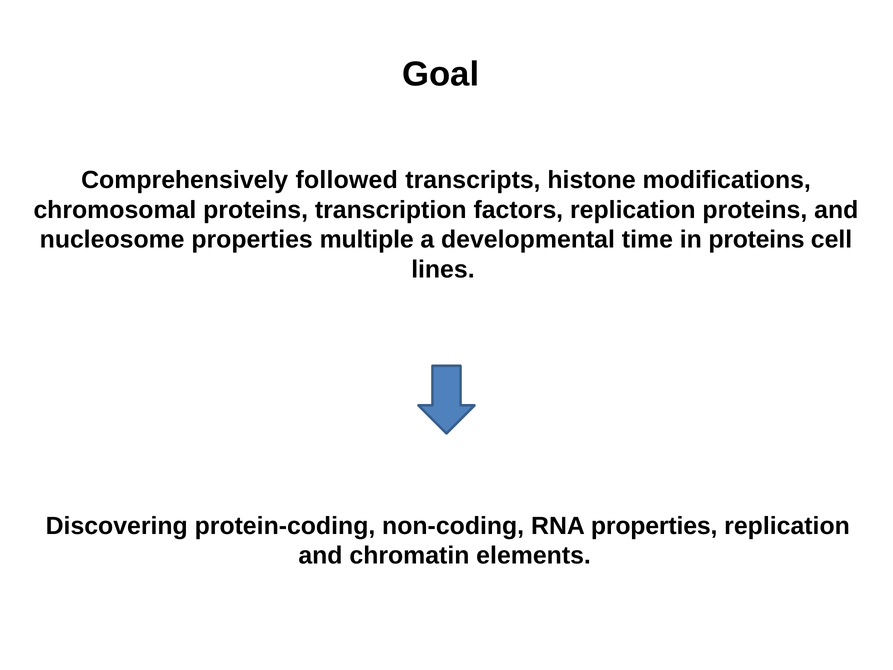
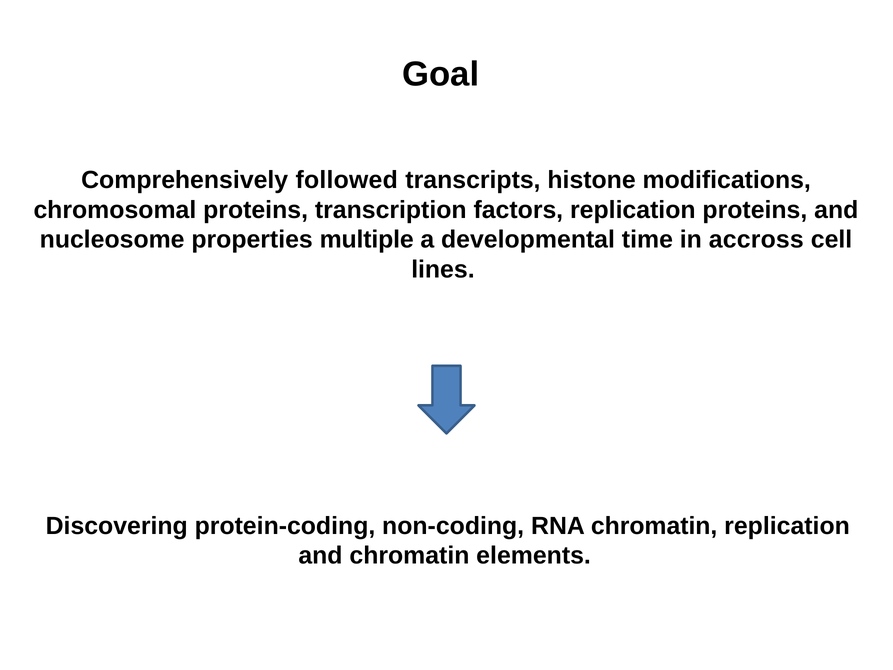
in proteins: proteins -> accross
RNA properties: properties -> chromatin
